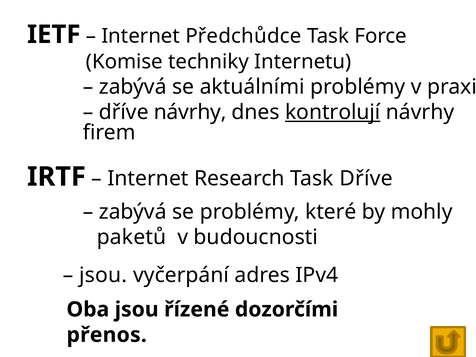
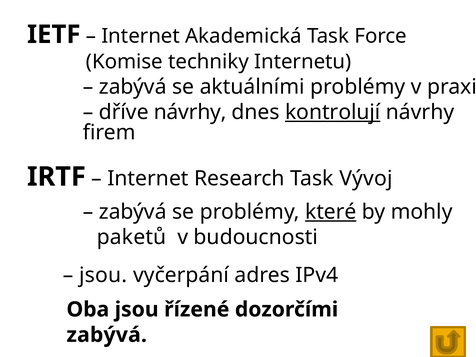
Předchůdce: Předchůdce -> Akademická
Task Dříve: Dříve -> Vývoj
které underline: none -> present
přenos at (107, 335): přenos -> zabývá
